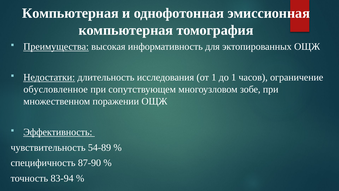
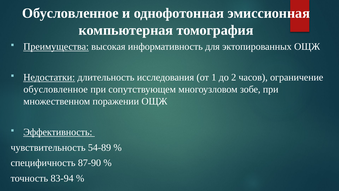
Компьютерная at (70, 13): Компьютерная -> Обусловленное
до 1: 1 -> 2
